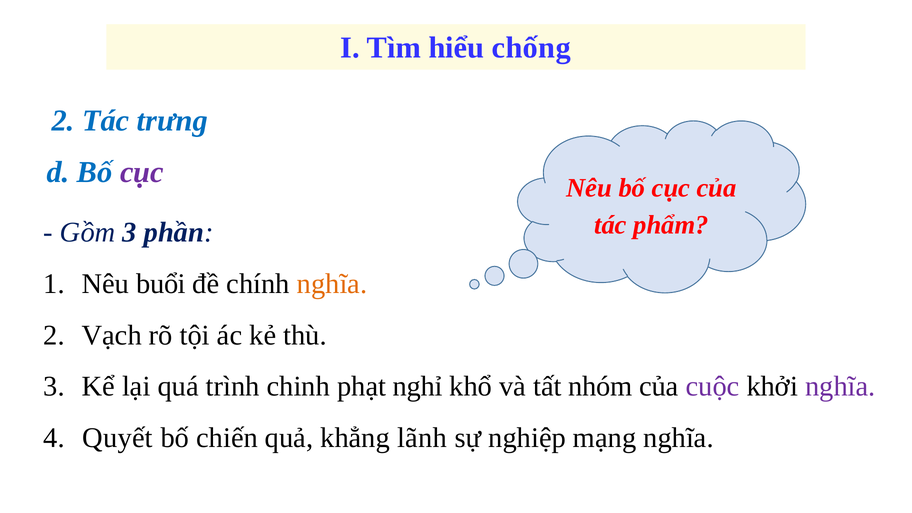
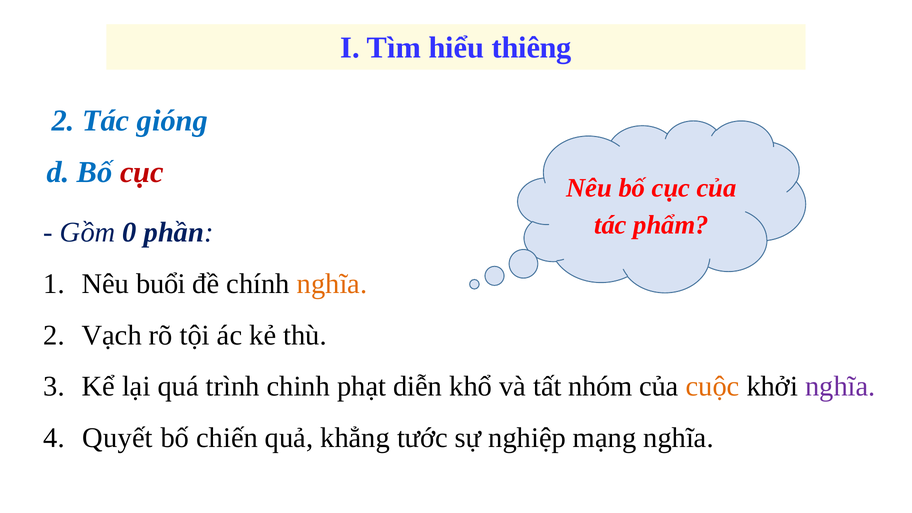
chống: chống -> thiêng
trưng: trưng -> gióng
cục at (142, 172) colour: purple -> red
Gồm 3: 3 -> 0
nghỉ: nghỉ -> diễn
cuộc colour: purple -> orange
lãnh: lãnh -> tước
